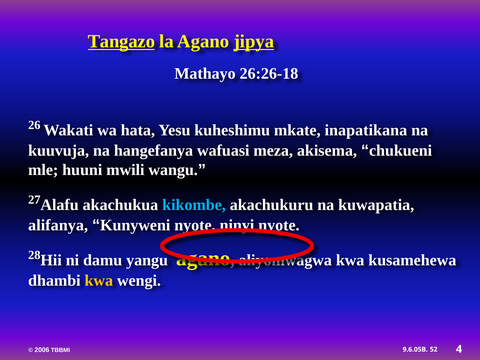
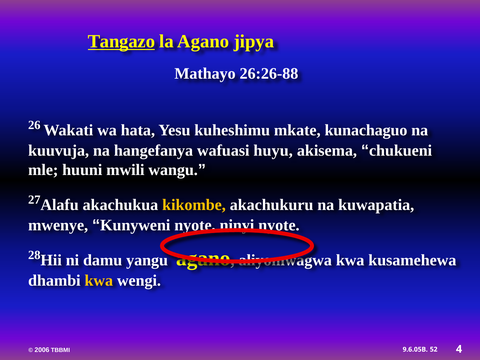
jipya underline: present -> none
26:26-18: 26:26-18 -> 26:26-88
inapatikana: inapatikana -> kunachaguo
meza: meza -> huyu
kikombe colour: light blue -> yellow
alifanya: alifanya -> mwenye
